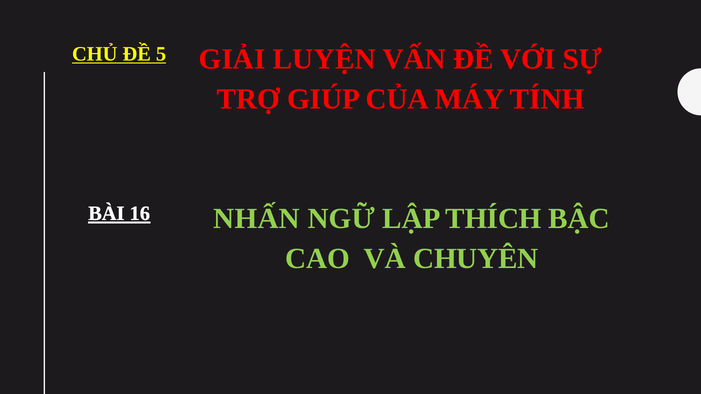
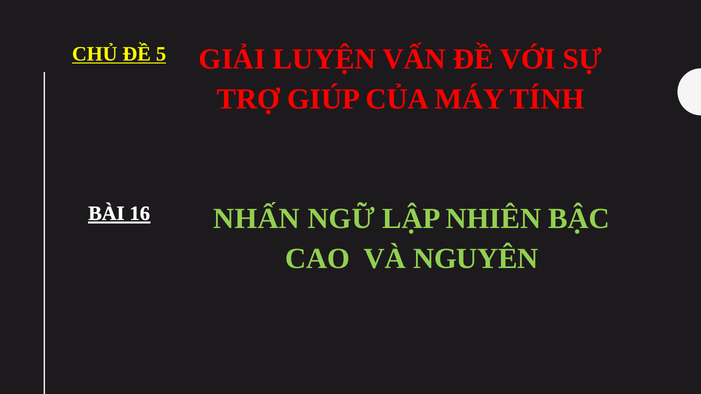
THÍCH: THÍCH -> NHIÊN
CHUYÊN: CHUYÊN -> NGUYÊN
